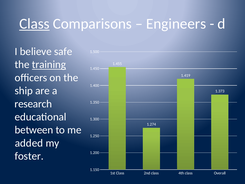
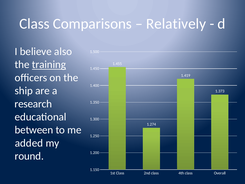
Class at (34, 24) underline: present -> none
Engineers: Engineers -> Relatively
safe: safe -> also
foster: foster -> round
